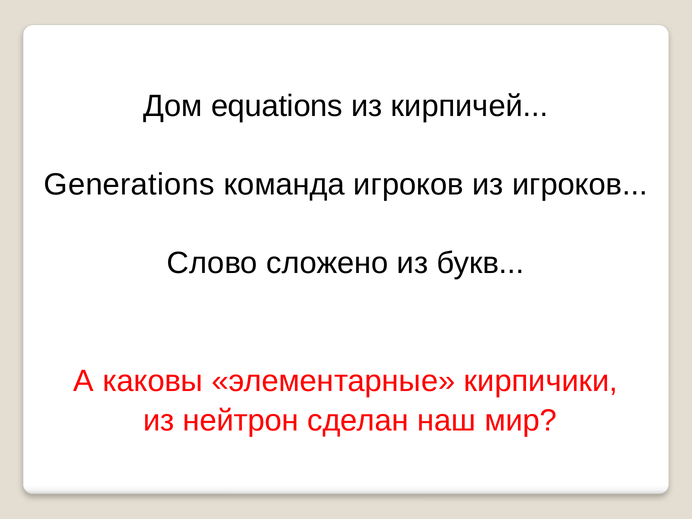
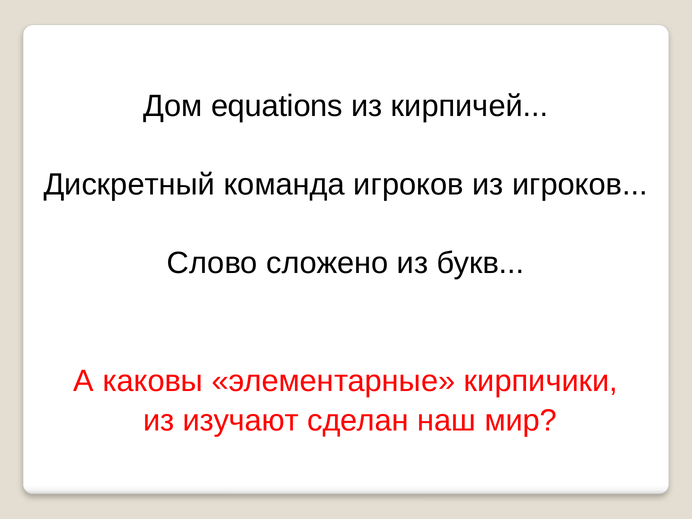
Generations: Generations -> Дискретный
нейтрон: нейтрон -> изучают
